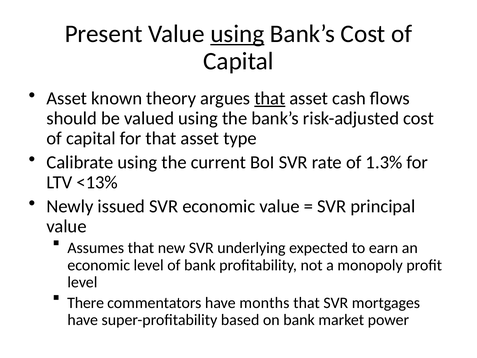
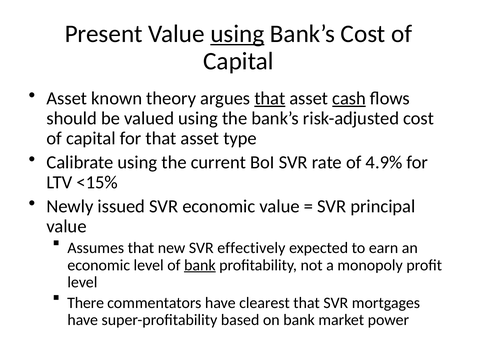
cash underline: none -> present
1.3%: 1.3% -> 4.9%
<13%: <13% -> <15%
underlying: underlying -> effectively
bank at (200, 265) underline: none -> present
months: months -> clearest
